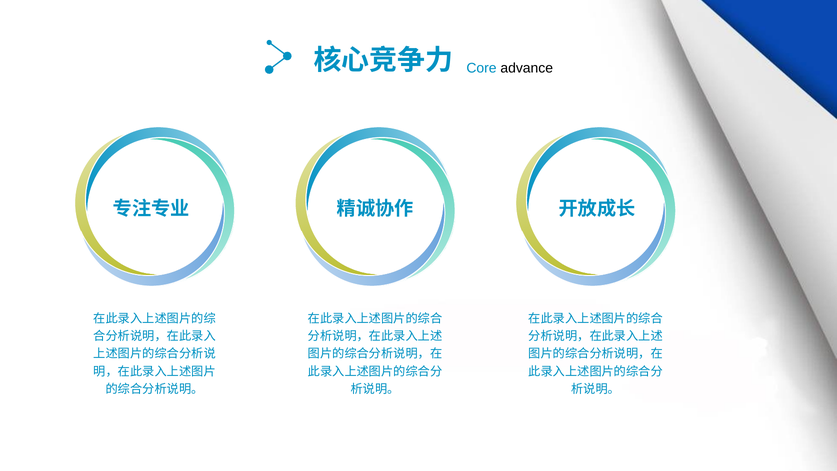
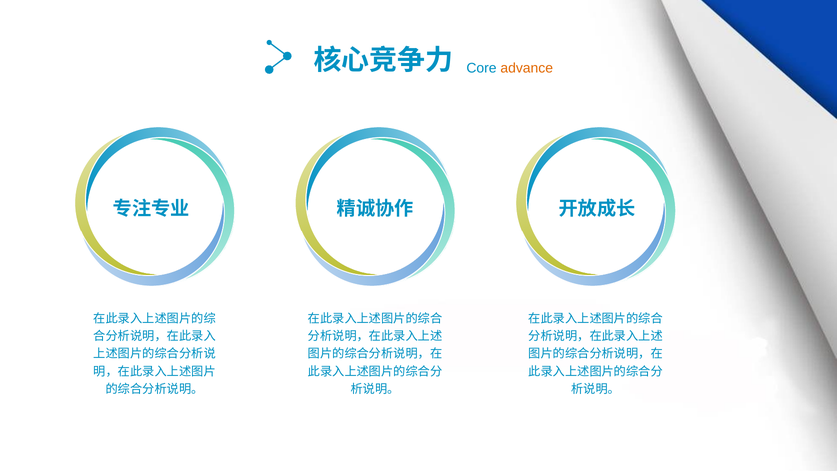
advance colour: black -> orange
